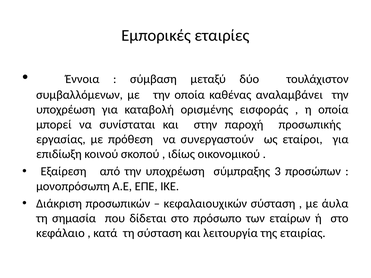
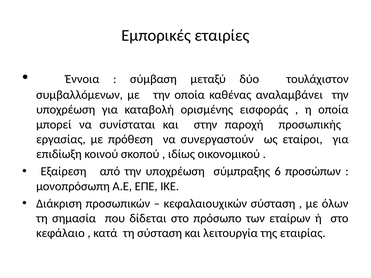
3: 3 -> 6
άυλα: άυλα -> όλων
